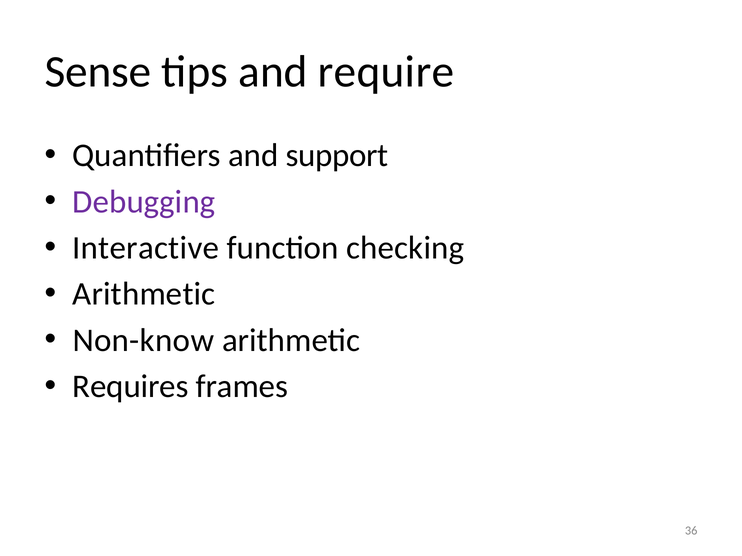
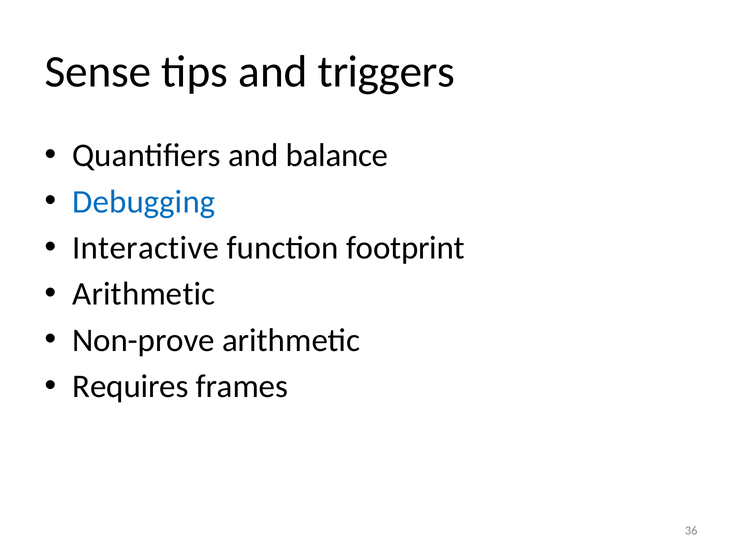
require: require -> triggers
support: support -> balance
Debugging colour: purple -> blue
checking: checking -> footprint
Non-know: Non-know -> Non-prove
